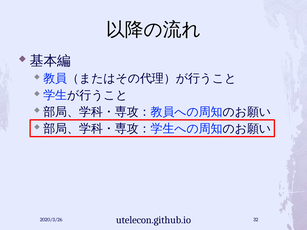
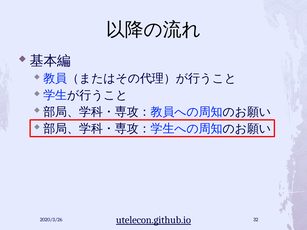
utelecon.github.io underline: none -> present
